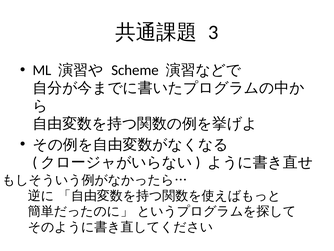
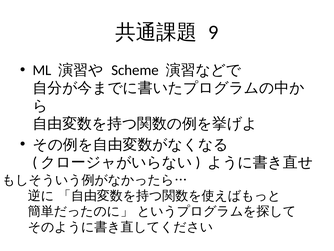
3: 3 -> 9
